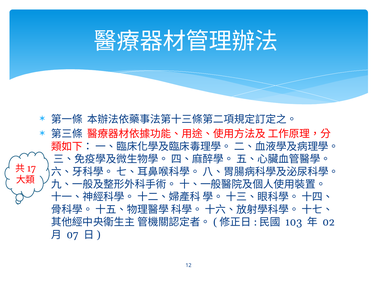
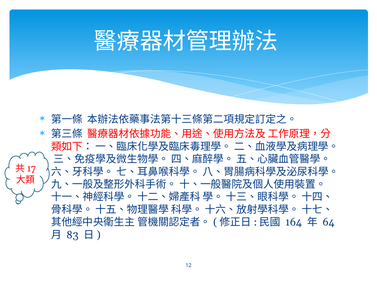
103: 103 -> 164
02: 02 -> 64
07: 07 -> 83
